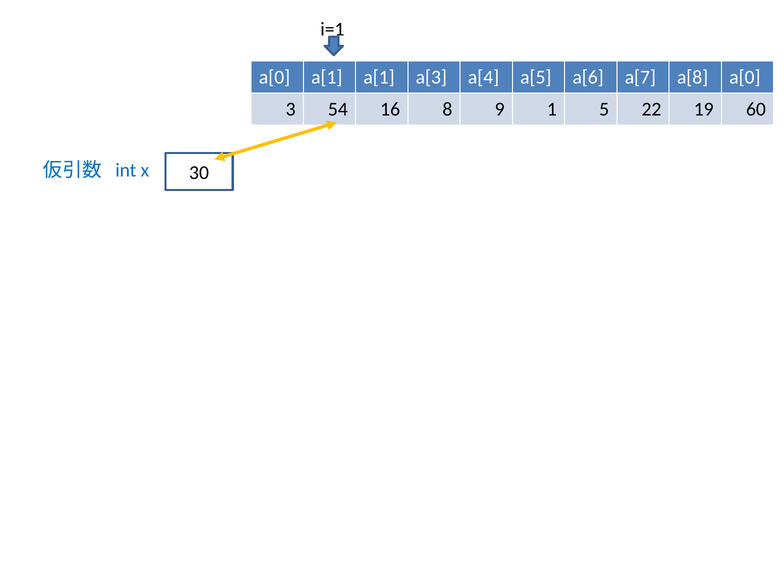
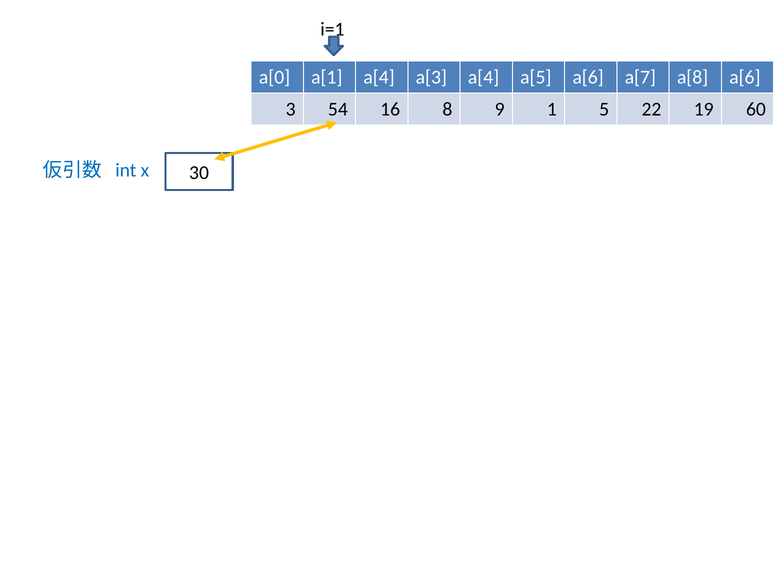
a[1 a[1: a[1 -> a[4
a[8 a[0: a[0 -> a[6
